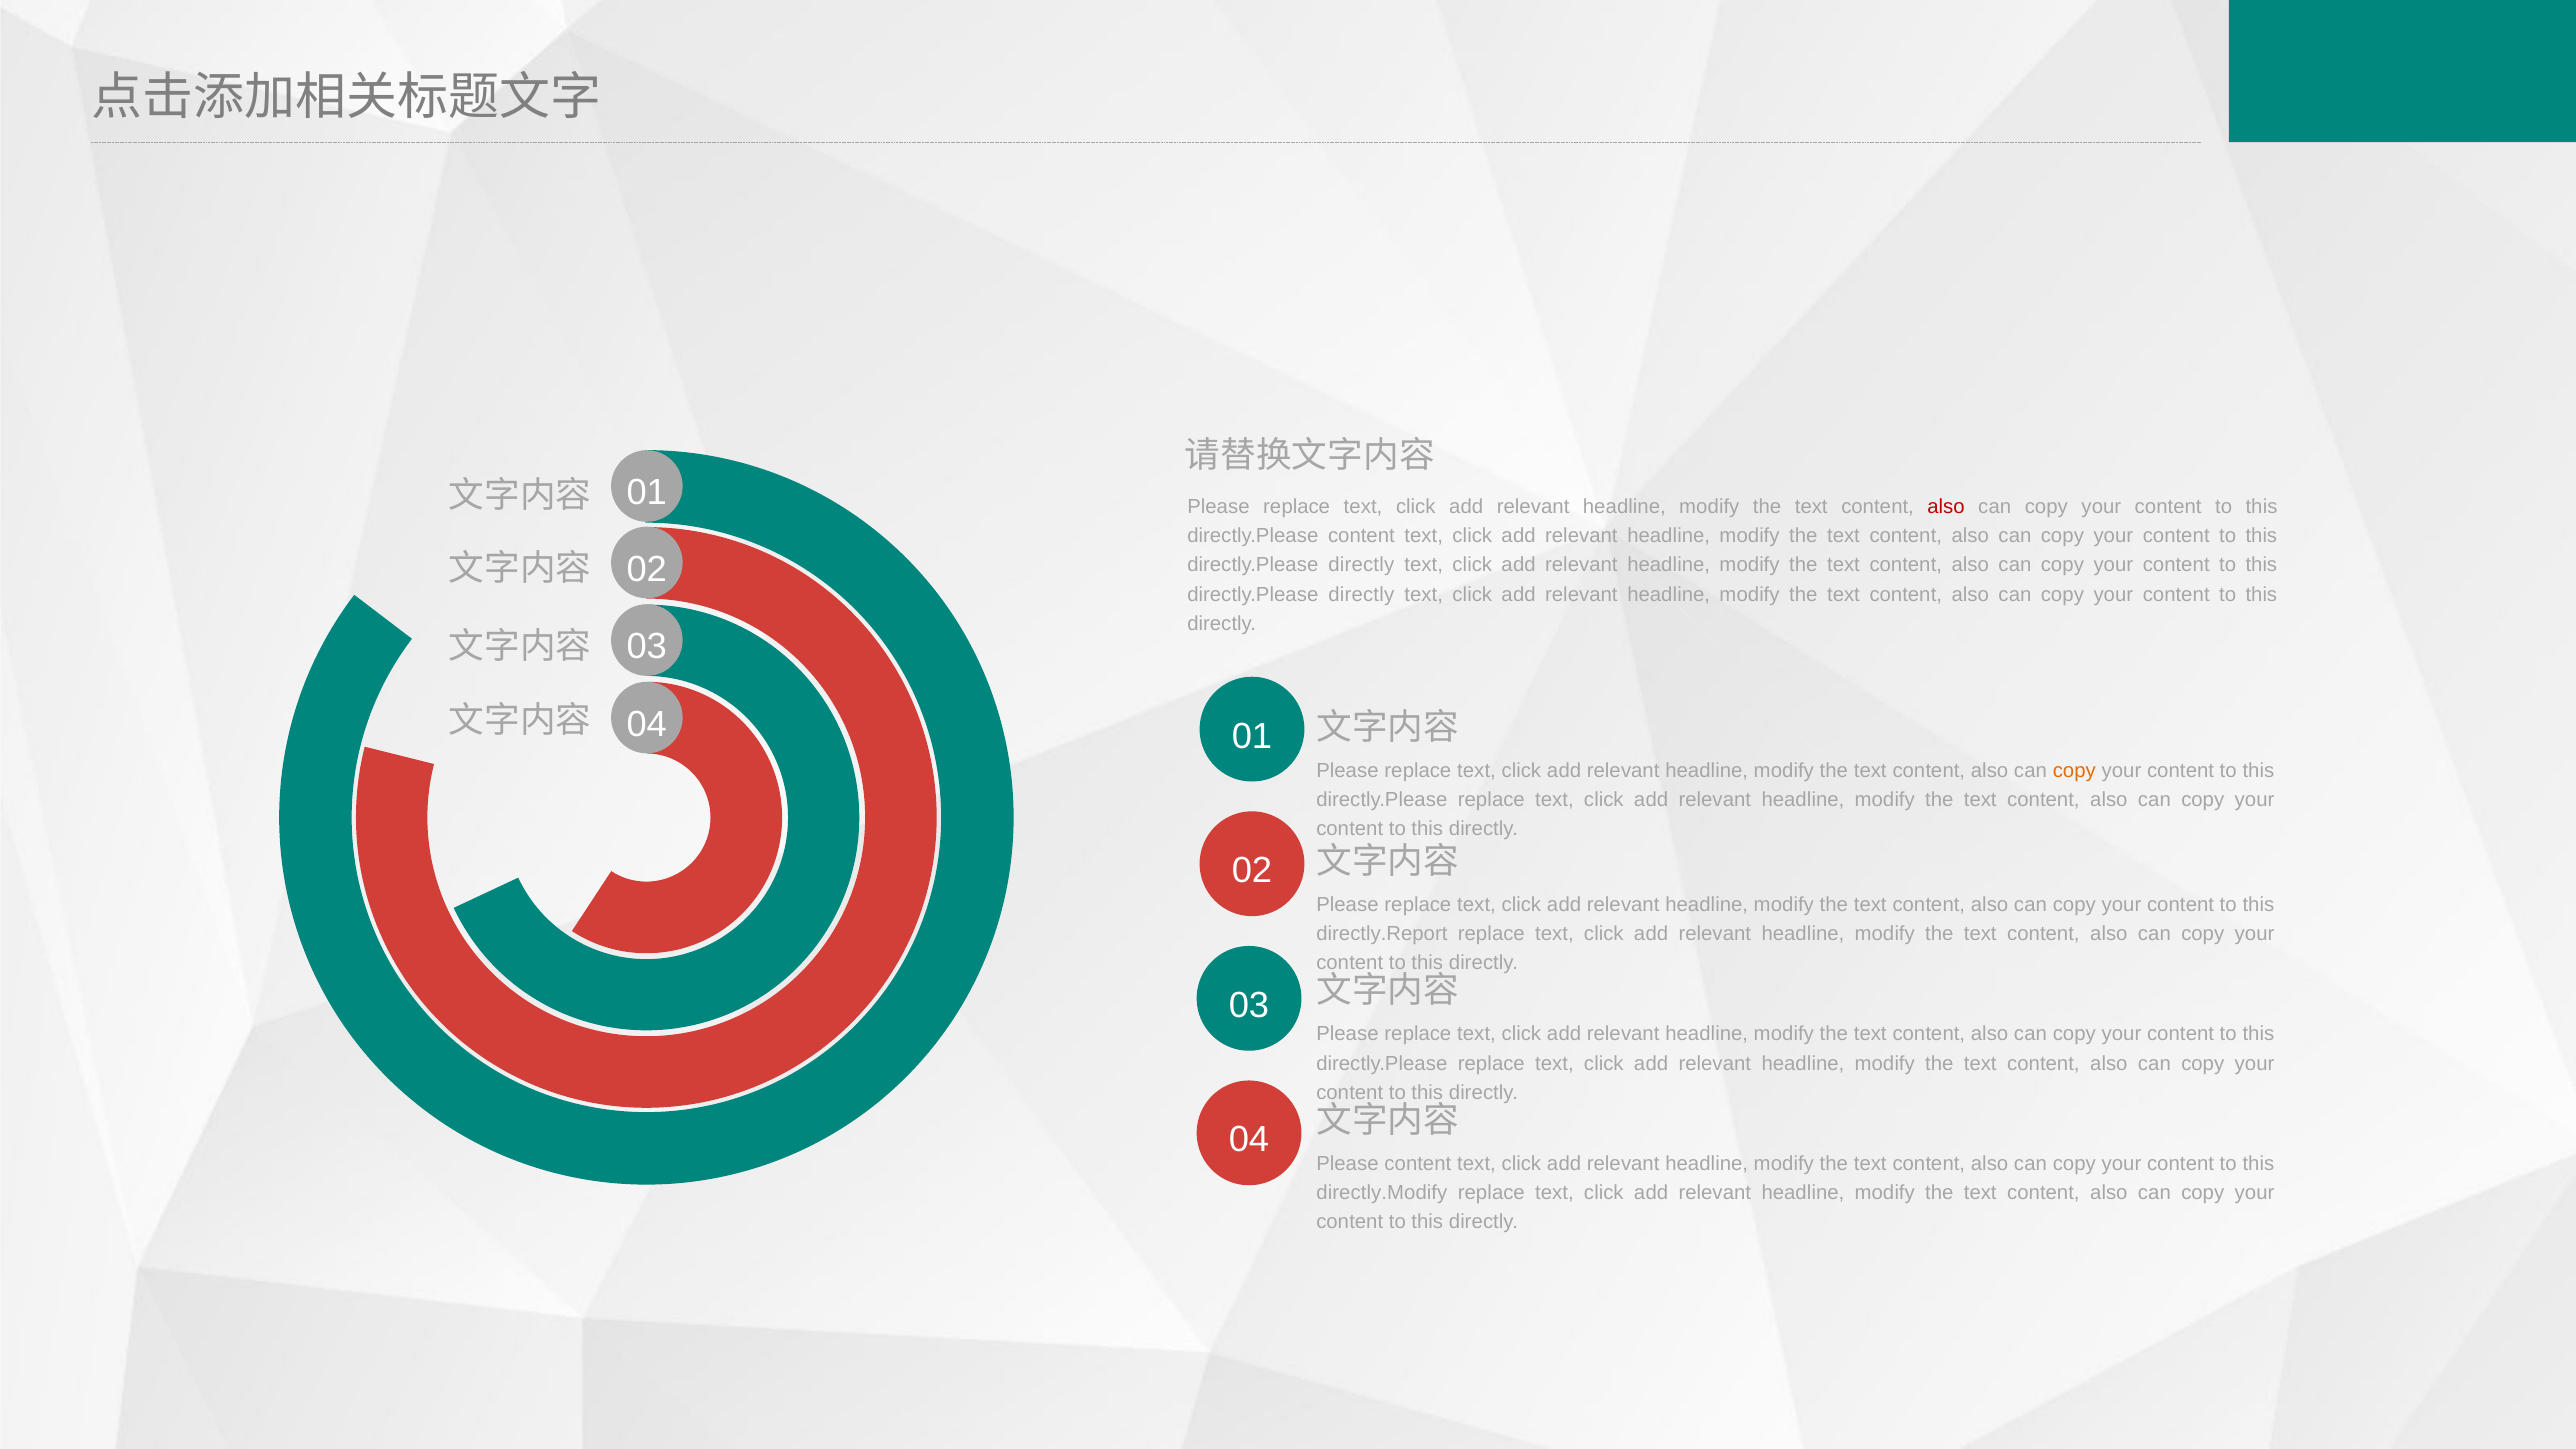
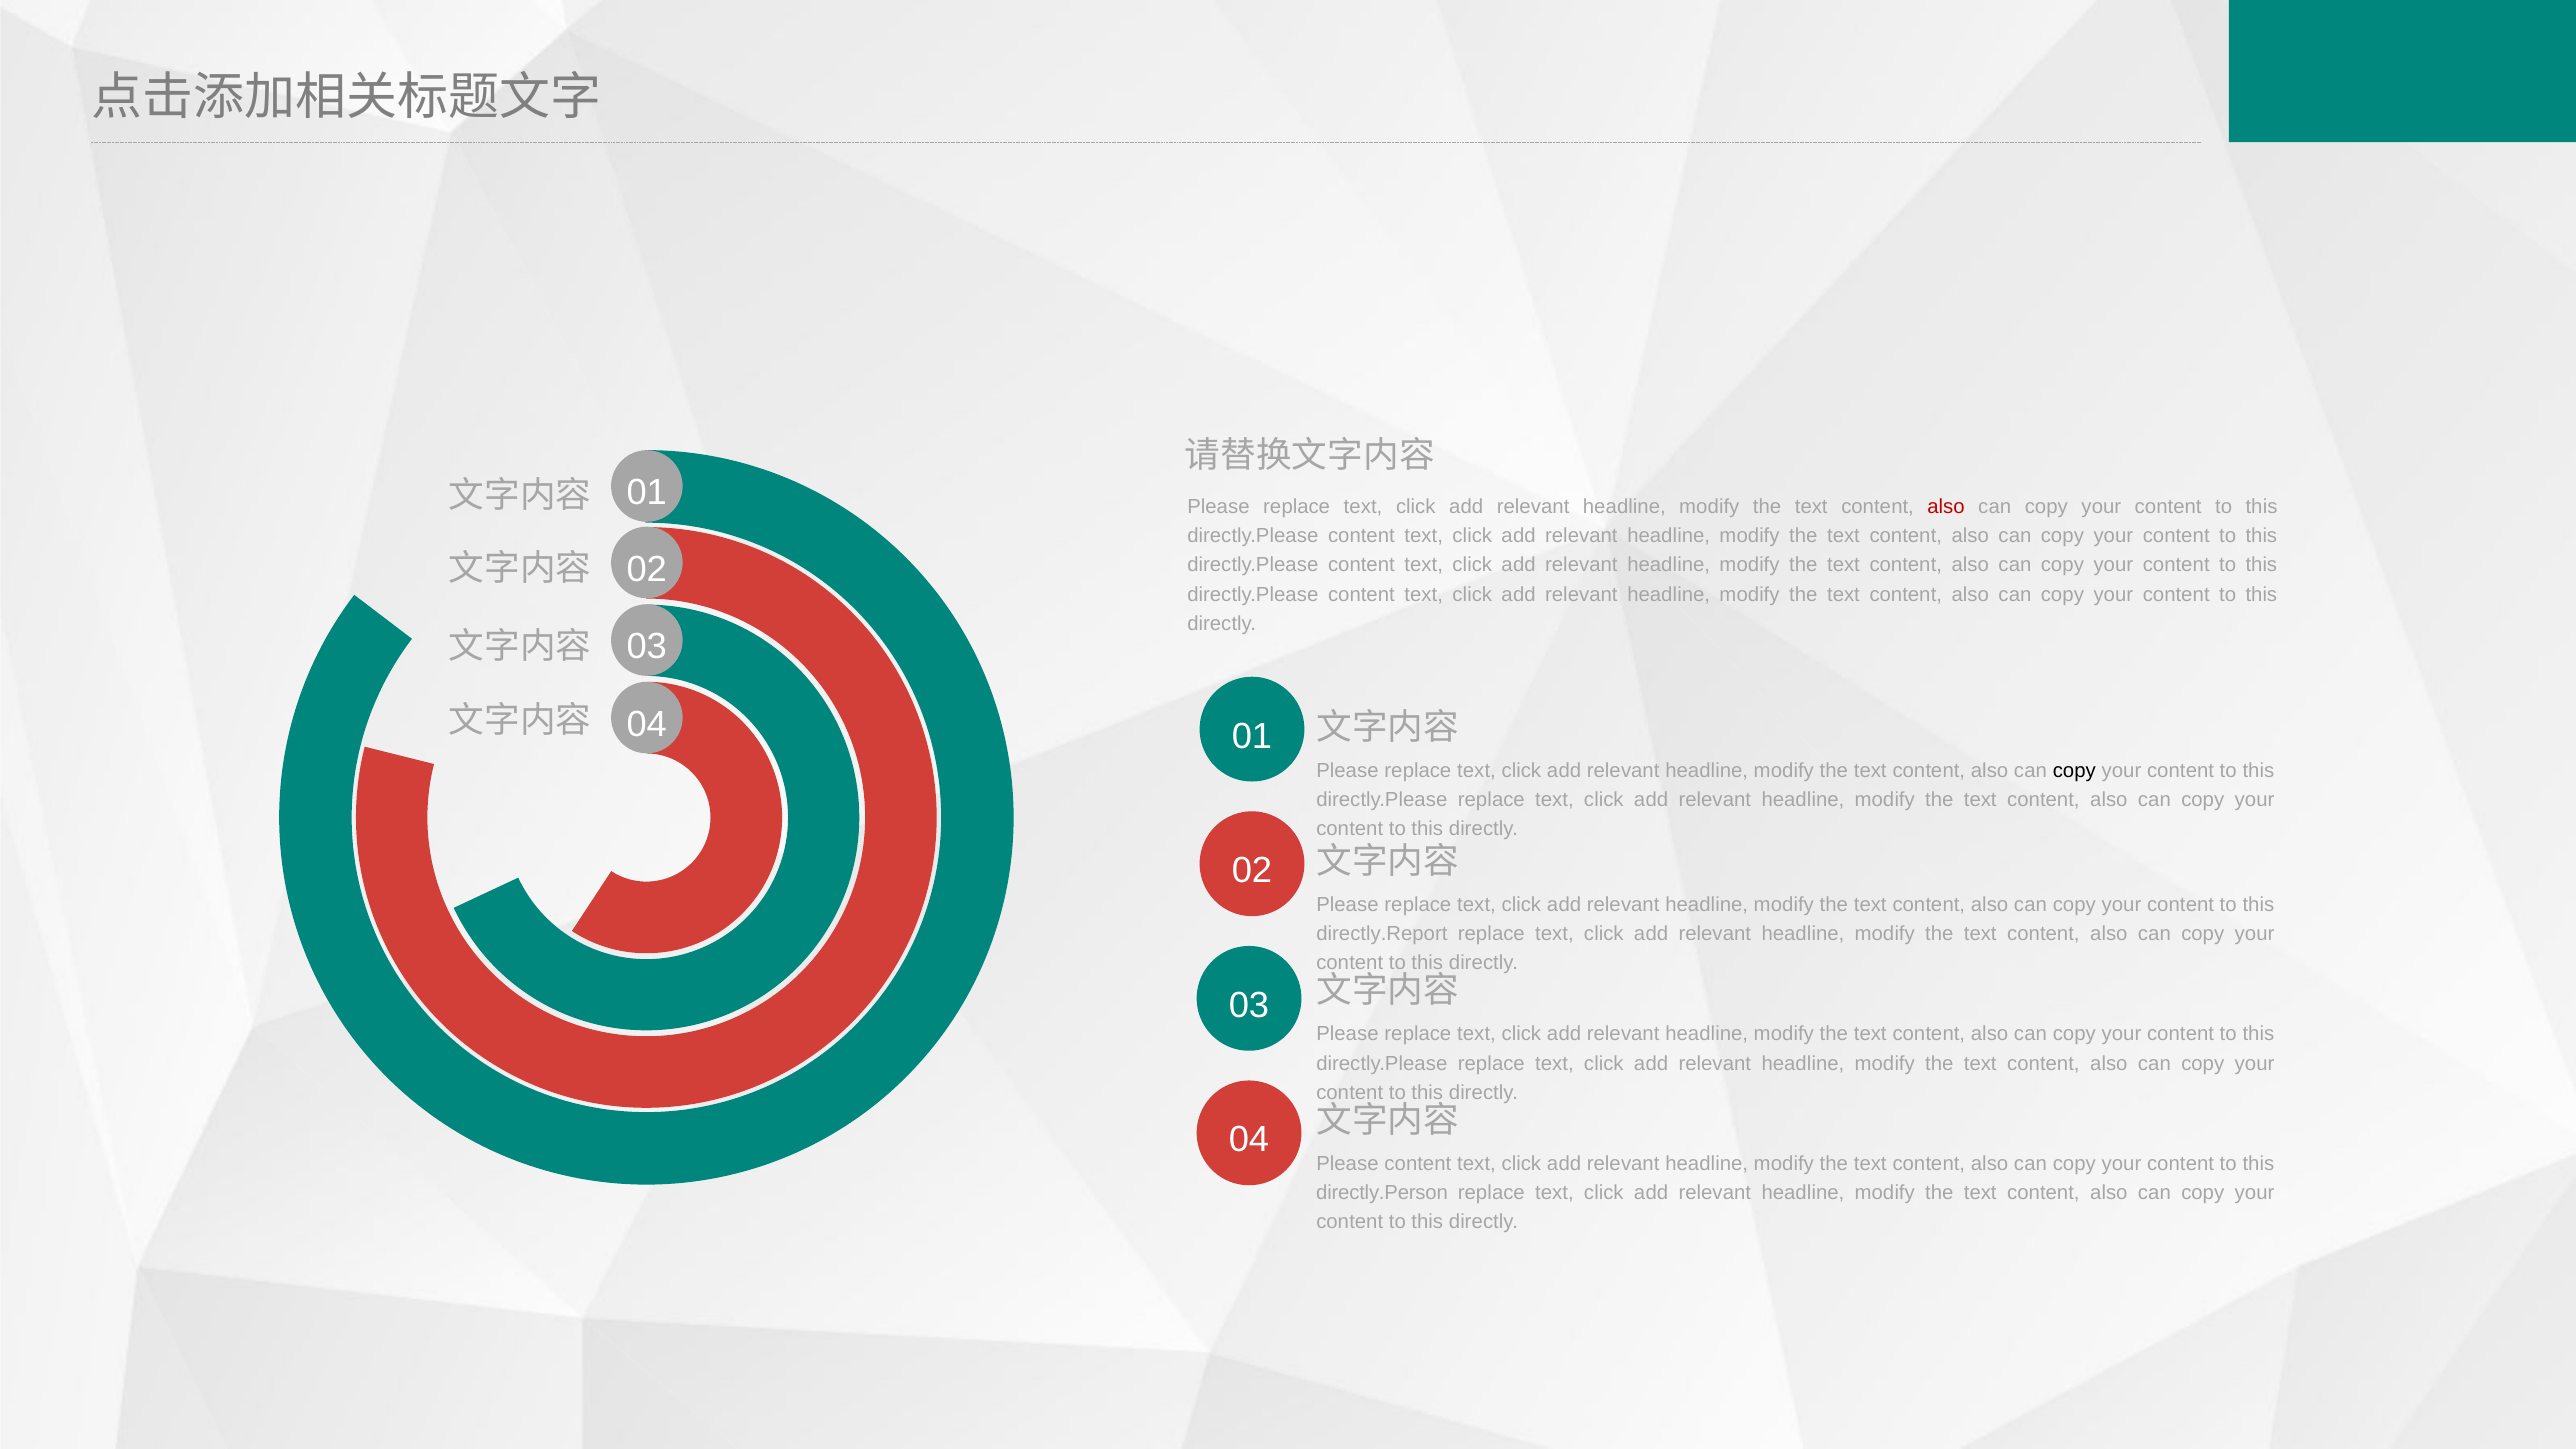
directly at (1361, 565): directly -> content
directly at (1361, 594): directly -> content
copy at (2074, 771) colour: orange -> black
directly.Modify: directly.Modify -> directly.Person
